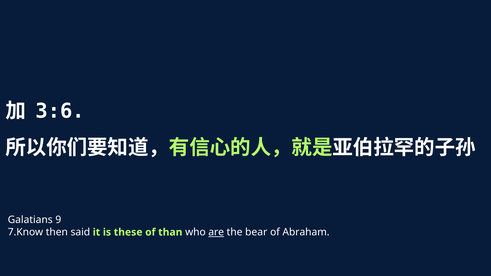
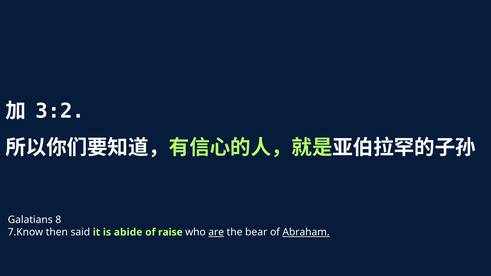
3:6: 3:6 -> 3:2
9: 9 -> 8
these: these -> abide
than: than -> raise
Abraham underline: none -> present
